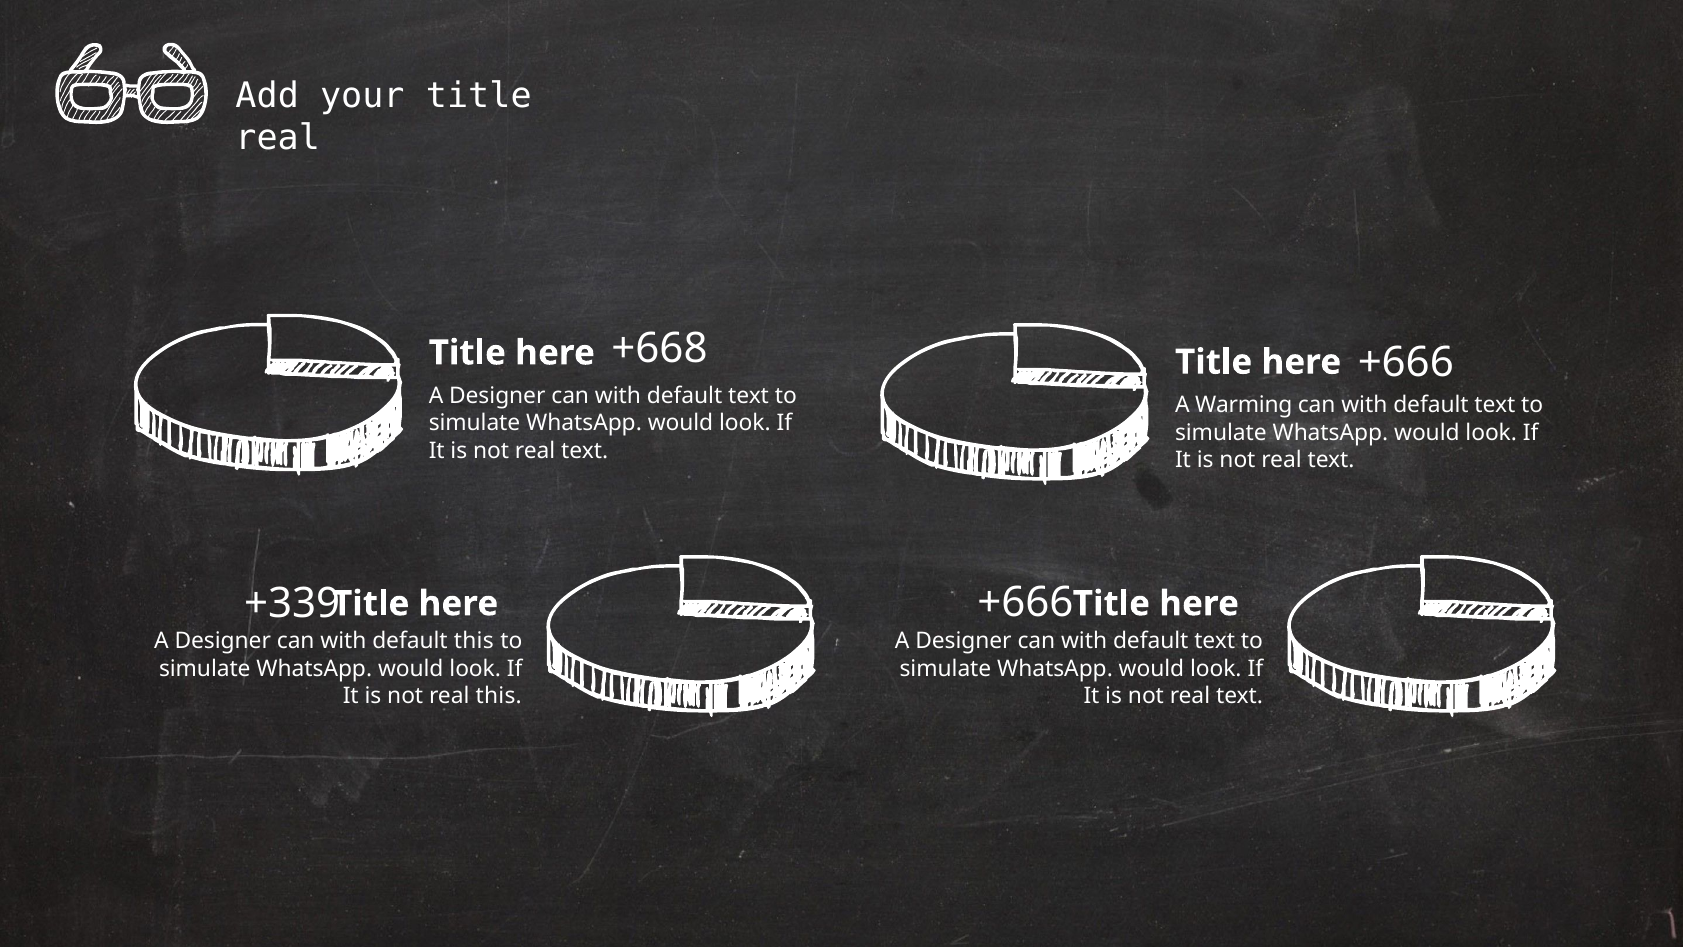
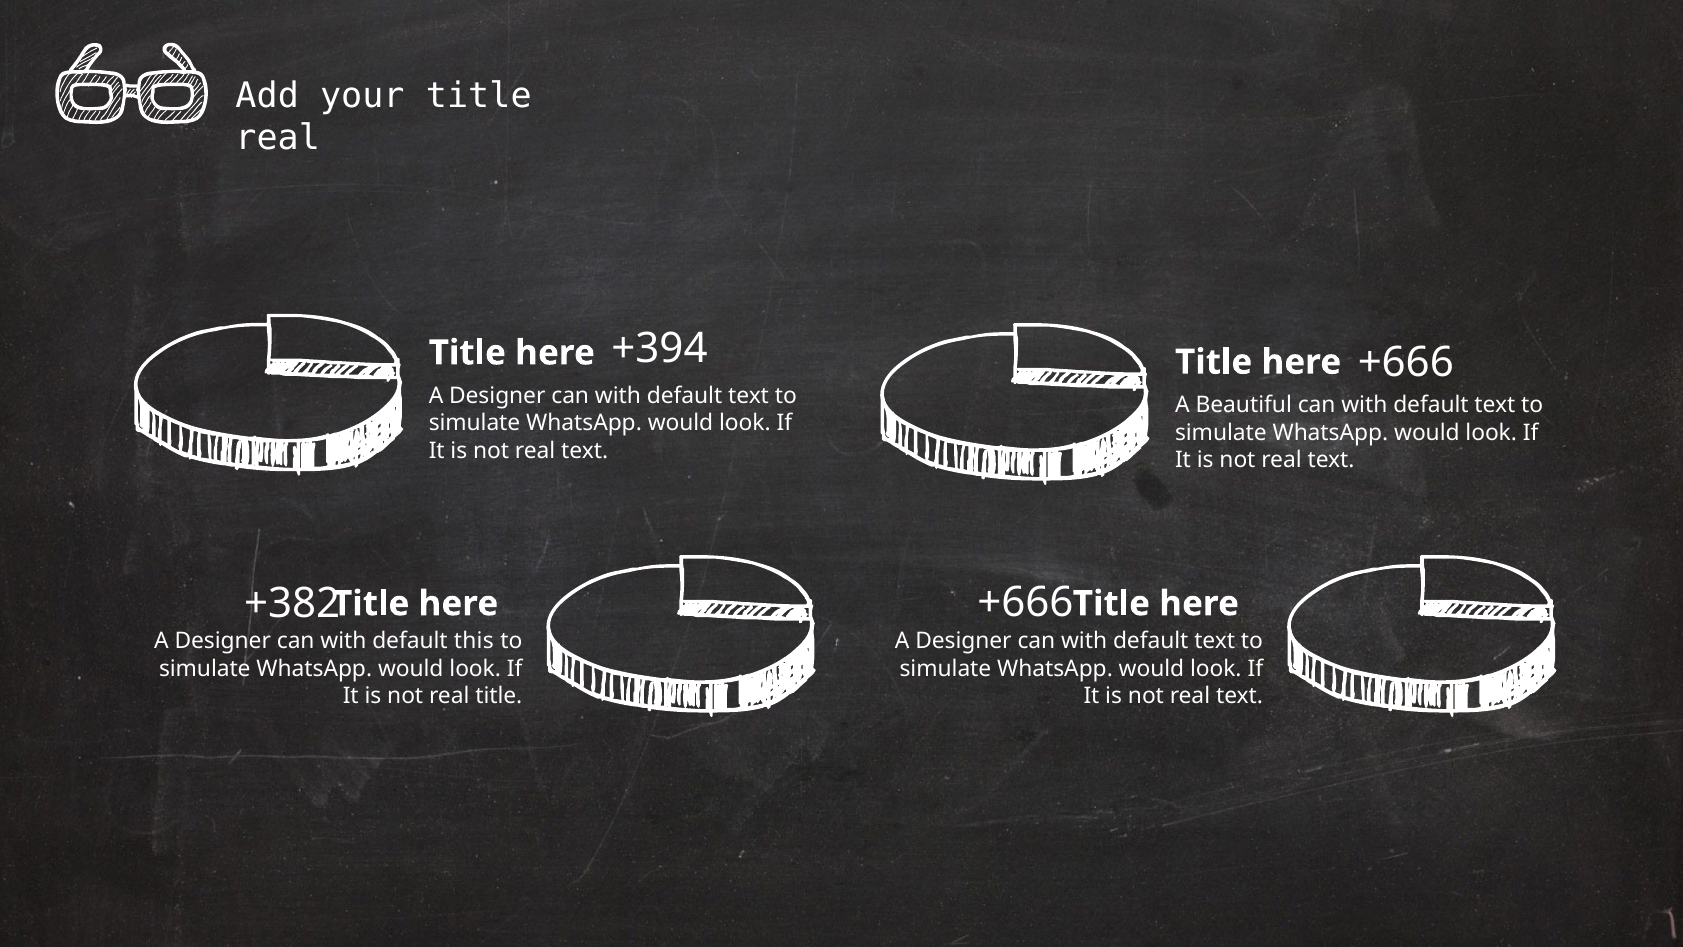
+668: +668 -> +394
Warming: Warming -> Beautiful
+339: +339 -> +382
real this: this -> title
